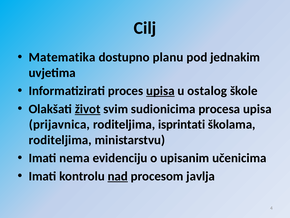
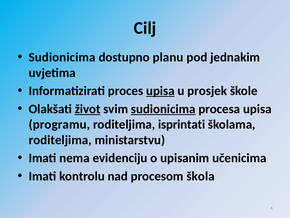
Matematika at (62, 57): Matematika -> Sudionicima
ostalog: ostalog -> prosjek
sudionicima at (163, 109) underline: none -> present
prijavnica: prijavnica -> programu
nad underline: present -> none
javlja: javlja -> škola
